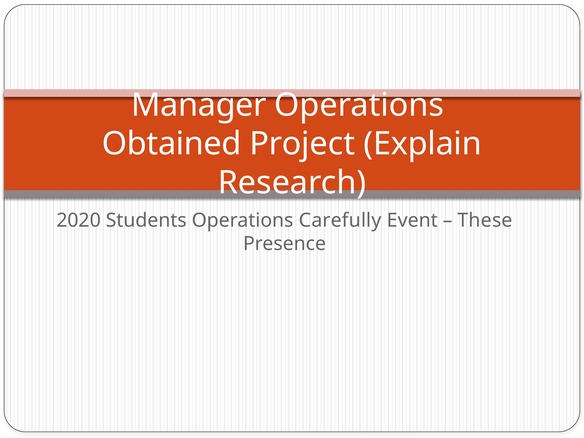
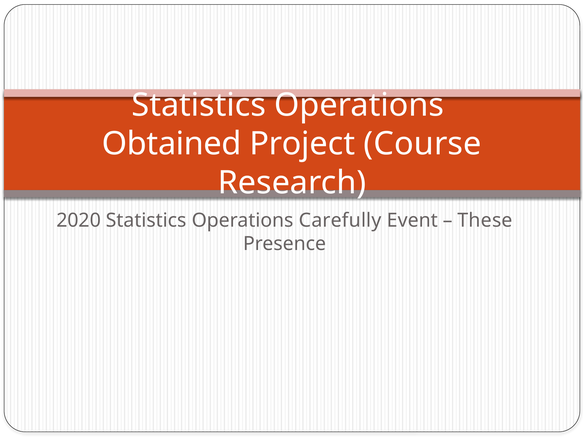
Manager at (199, 105): Manager -> Statistics
Explain: Explain -> Course
2020 Students: Students -> Statistics
